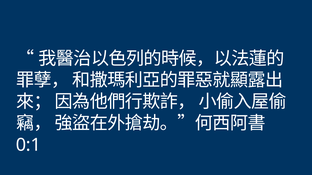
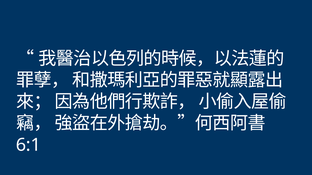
0:1: 0:1 -> 6:1
